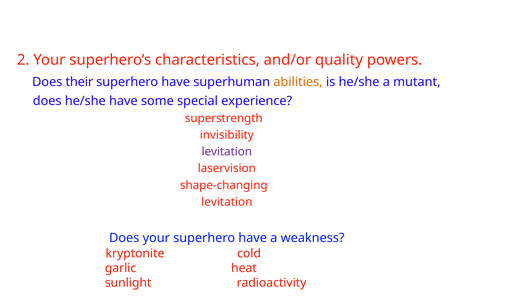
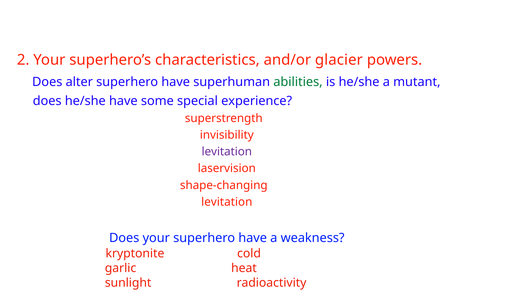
quality: quality -> glacier
their: their -> alter
abilities colour: orange -> green
